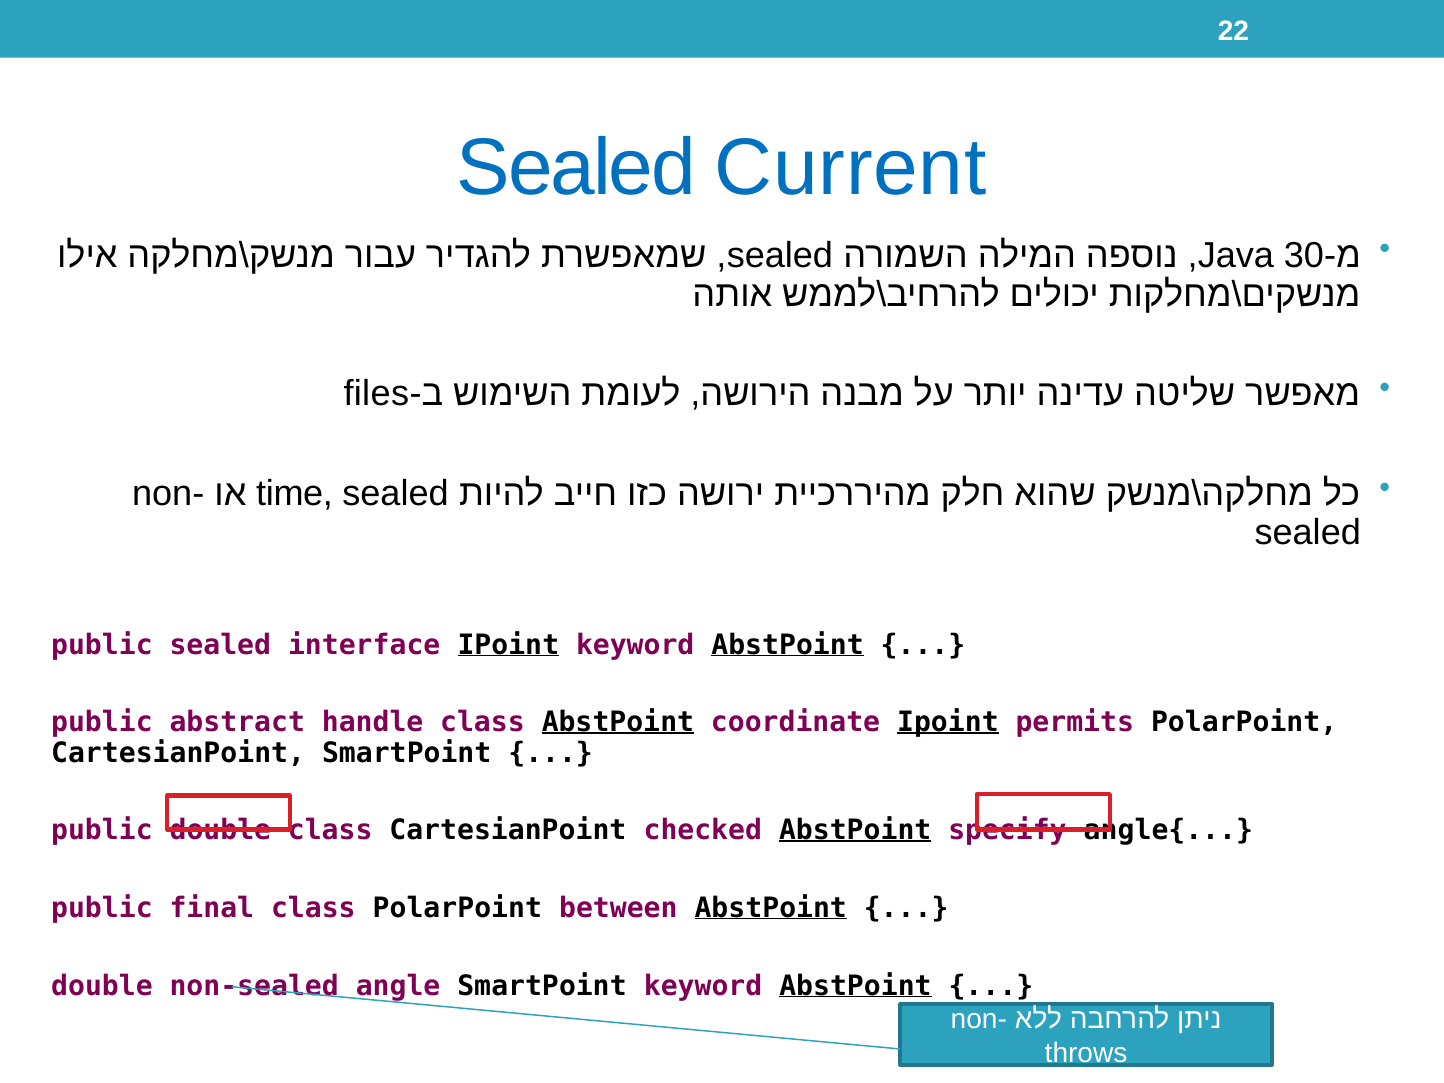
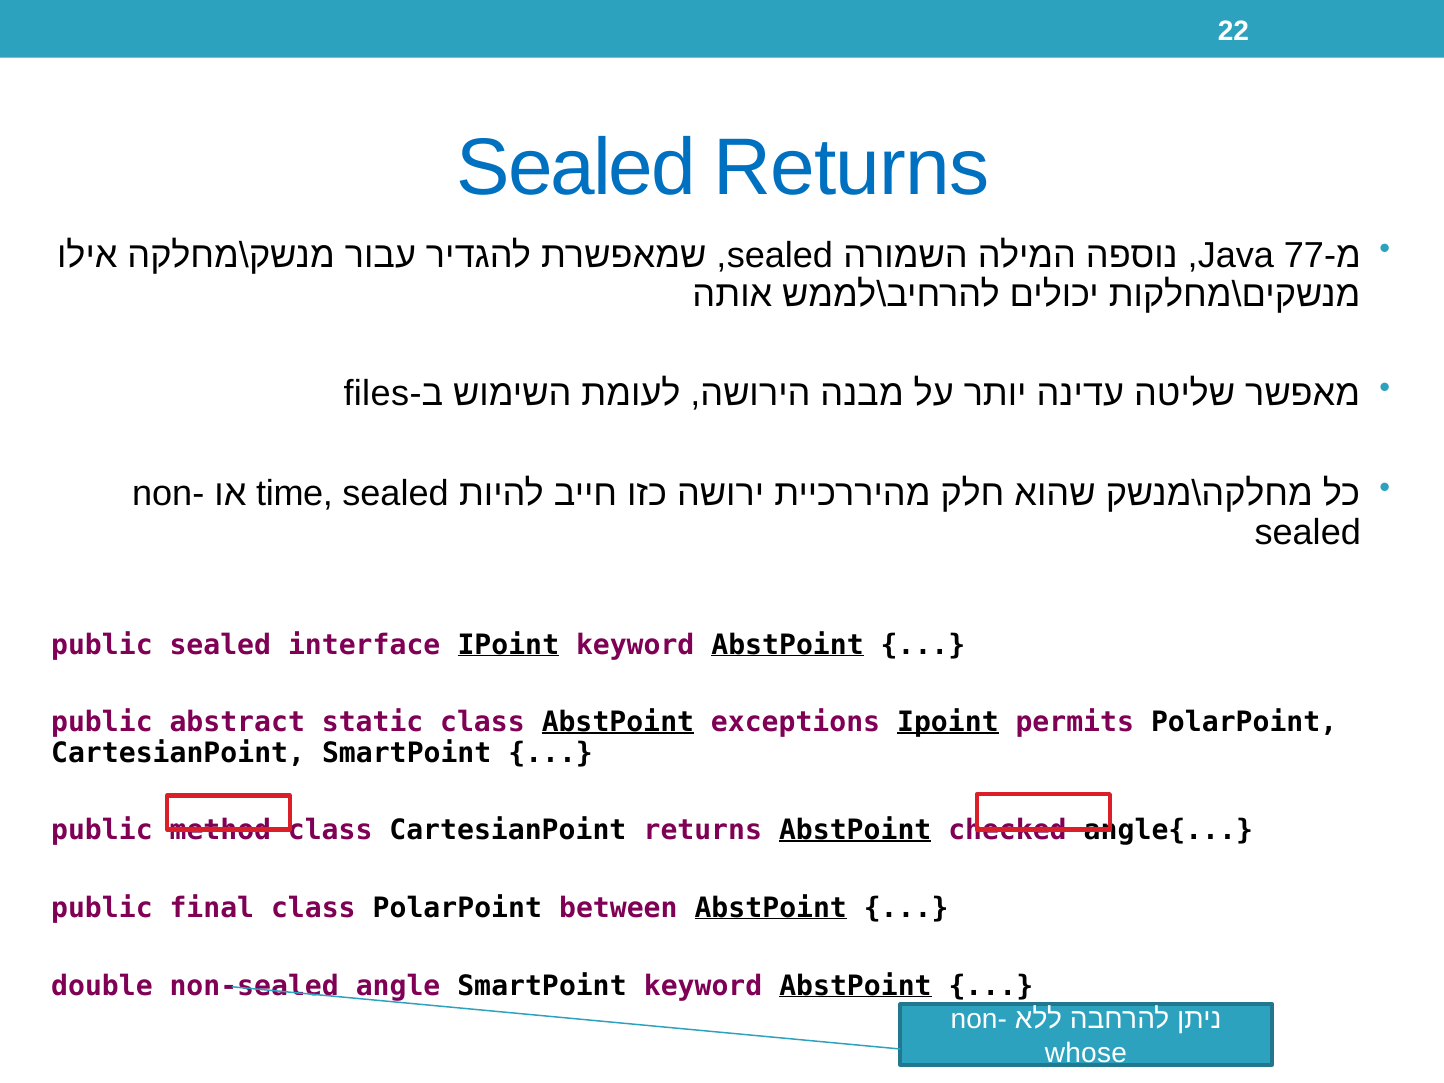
Sealed Current: Current -> Returns
30: 30 -> 77
handle: handle -> static
coordinate: coordinate -> exceptions
public double: double -> method
CartesianPoint checked: checked -> returns
specify: specify -> checked
throws: throws -> whose
